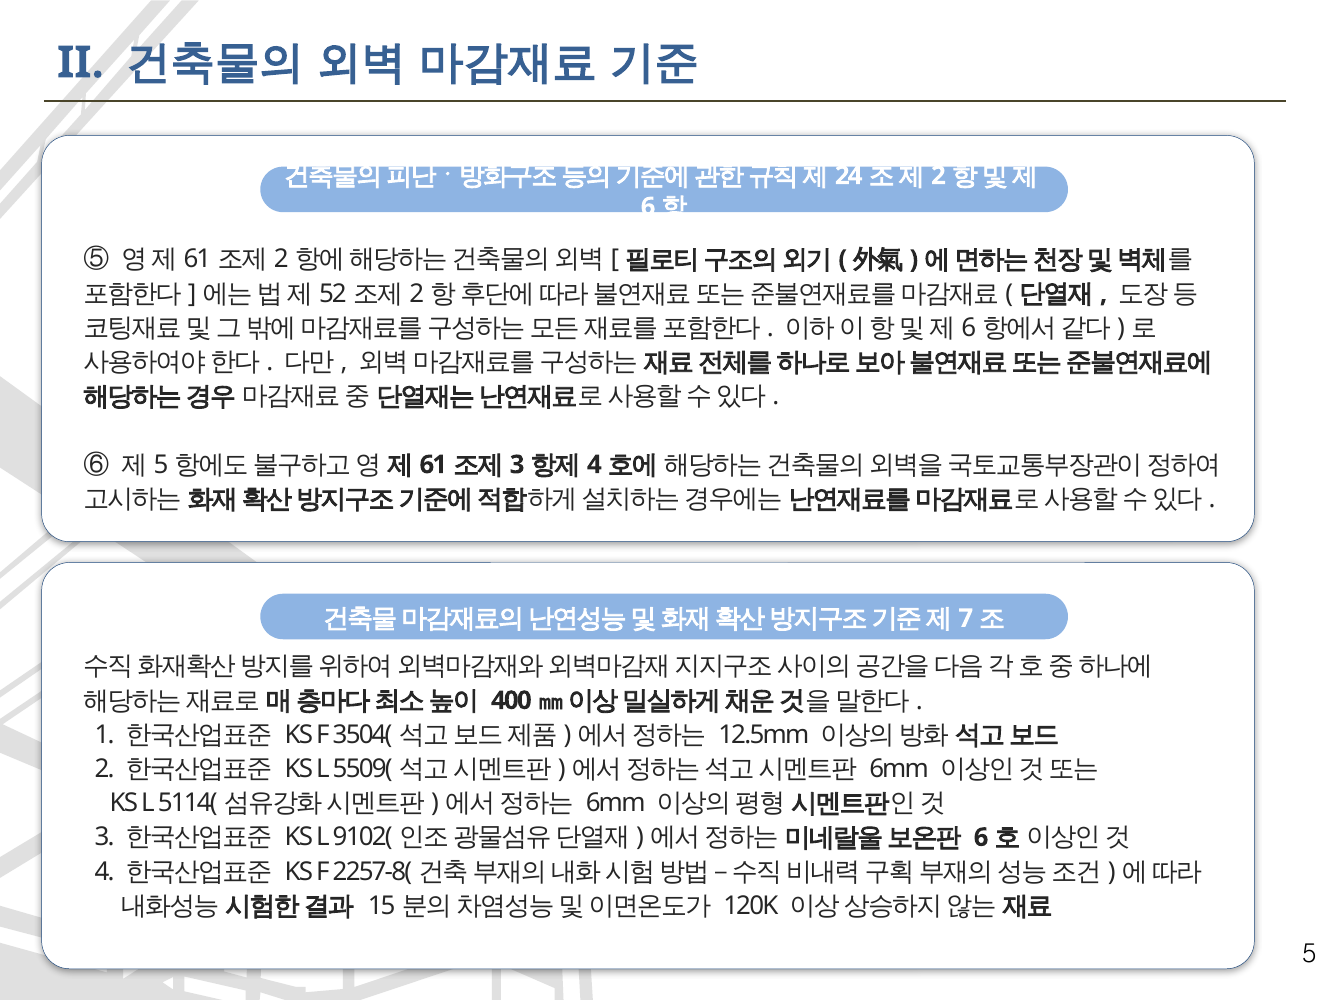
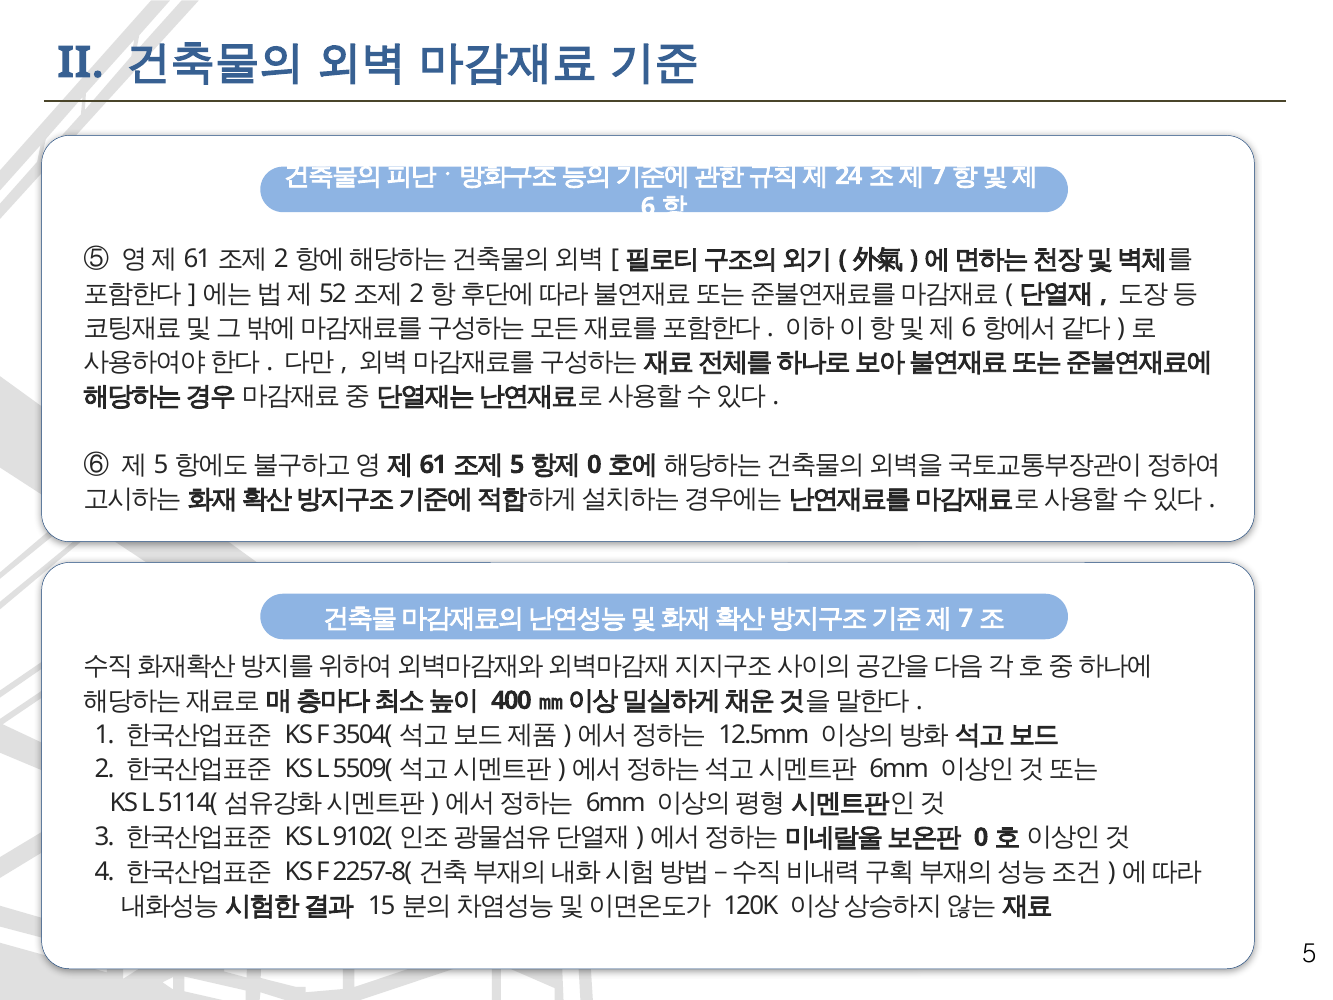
2 at (938, 176): 2 -> 7
3 at (517, 465): 3 -> 5
4 at (594, 465): 4 -> 0
6 at (981, 837): 6 -> 0
